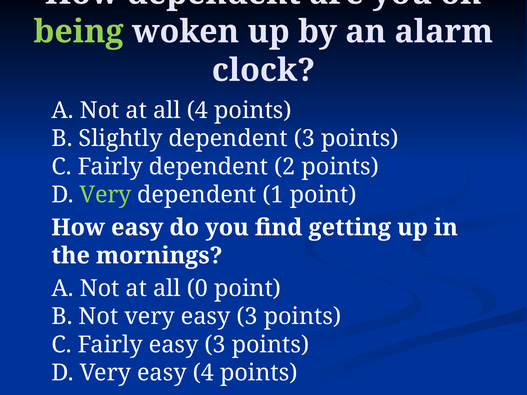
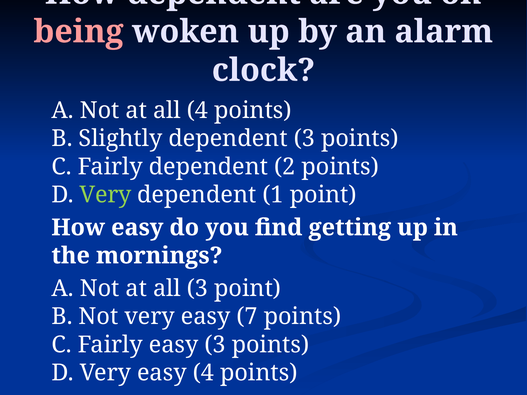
being colour: light green -> pink
all 0: 0 -> 3
very easy 3: 3 -> 7
